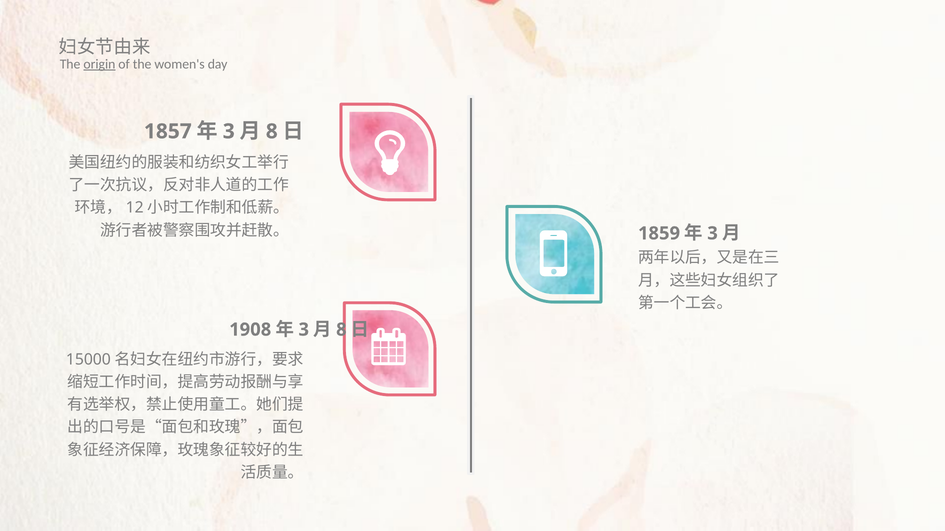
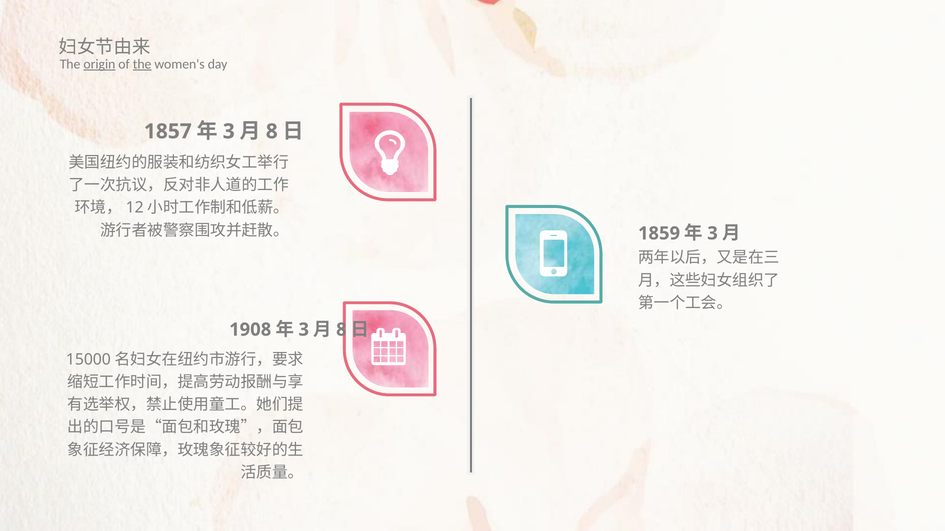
the at (142, 64) underline: none -> present
